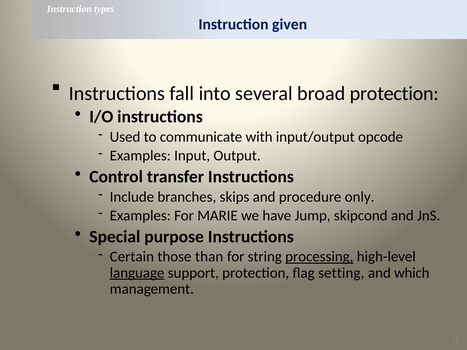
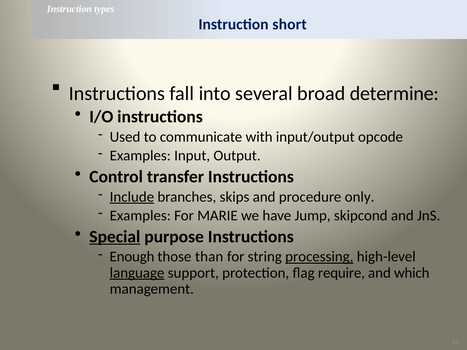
given: given -> short
broad protection: protection -> determine
Include underline: none -> present
Special underline: none -> present
Certain: Certain -> Enough
setting: setting -> require
